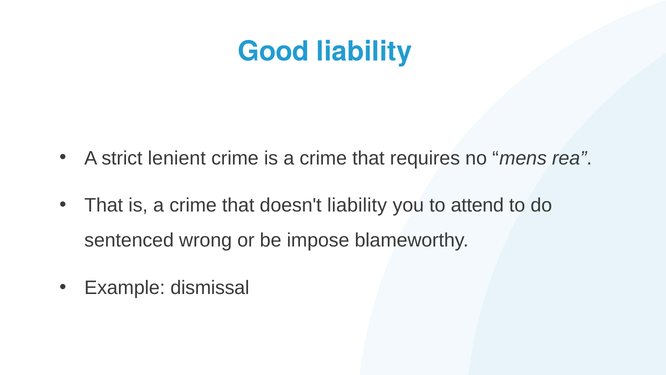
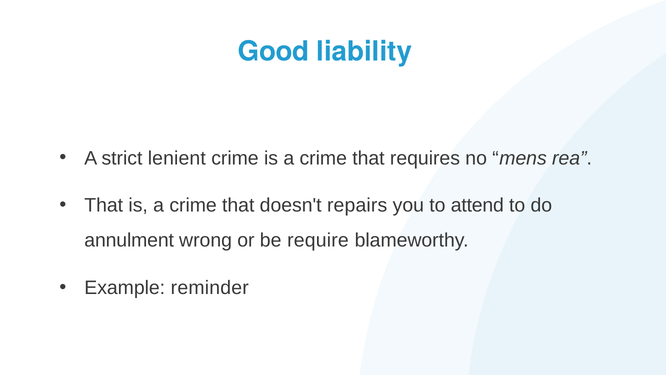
doesn't liability: liability -> repairs
sentenced: sentenced -> annulment
impose: impose -> require
dismissal: dismissal -> reminder
